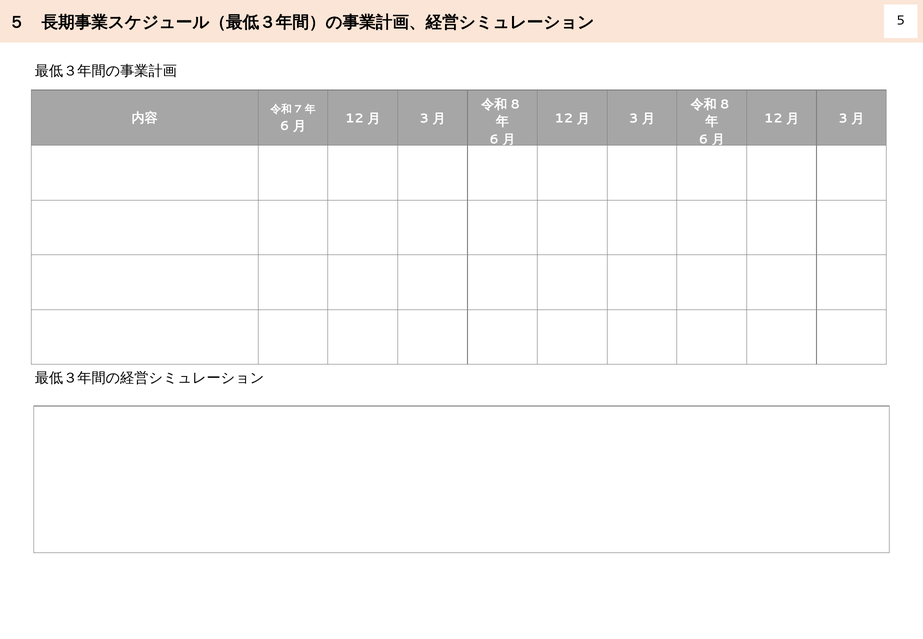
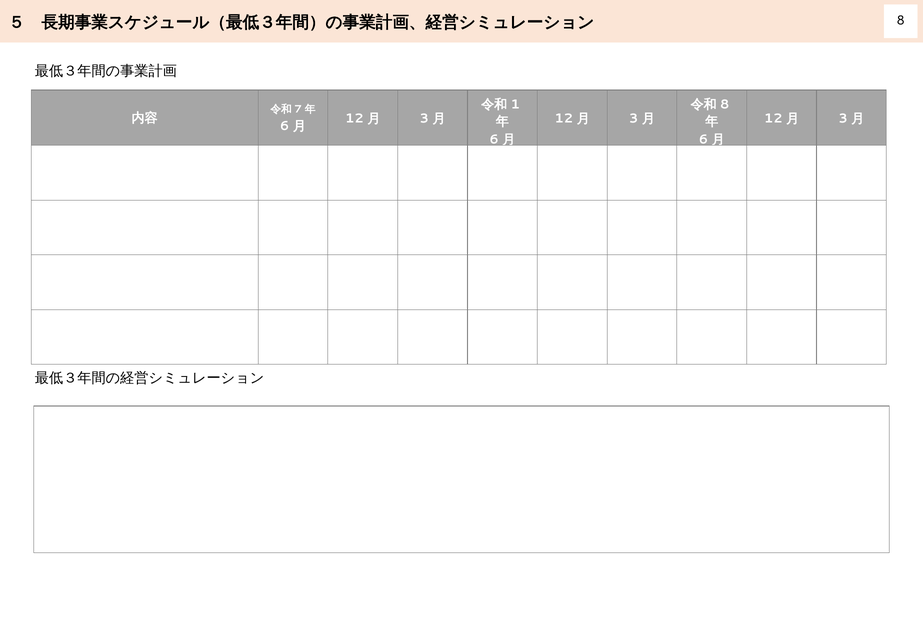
5 at (901, 21): 5 -> 8
8 at (515, 104): 8 -> 1
